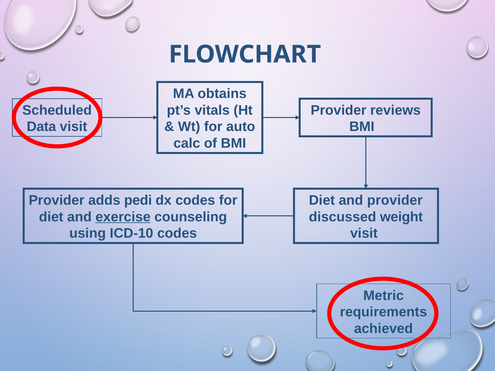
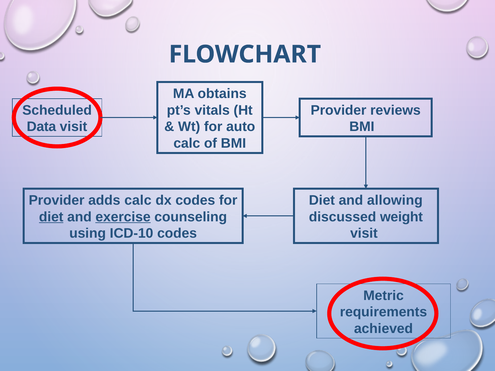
adds pedi: pedi -> calc
and provider: provider -> allowing
diet at (51, 217) underline: none -> present
